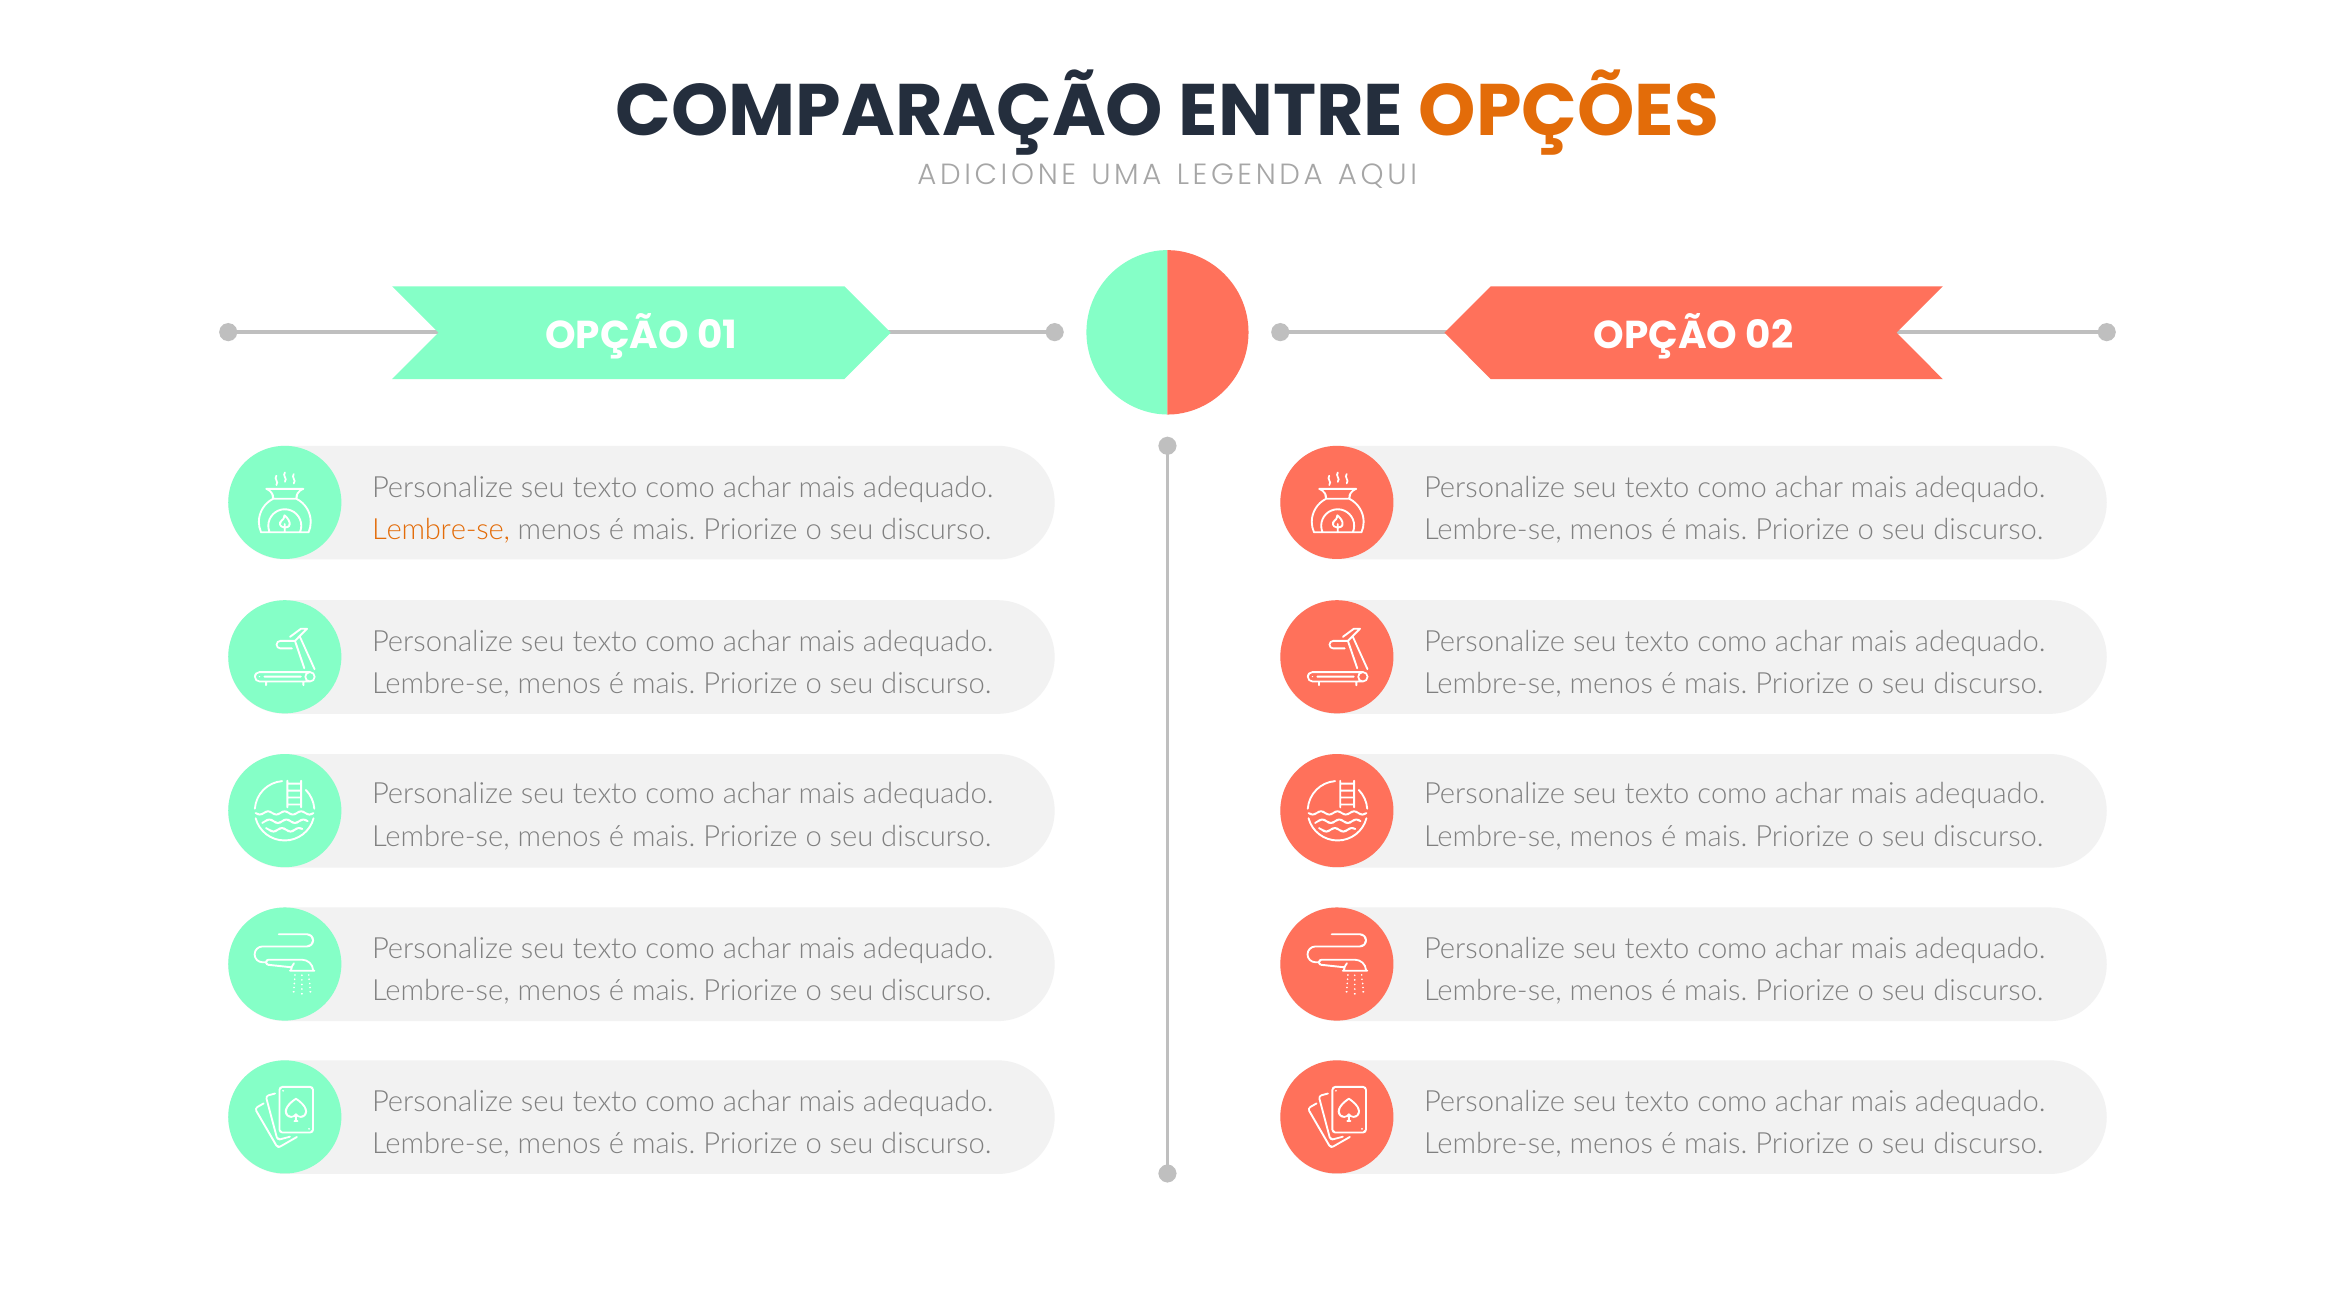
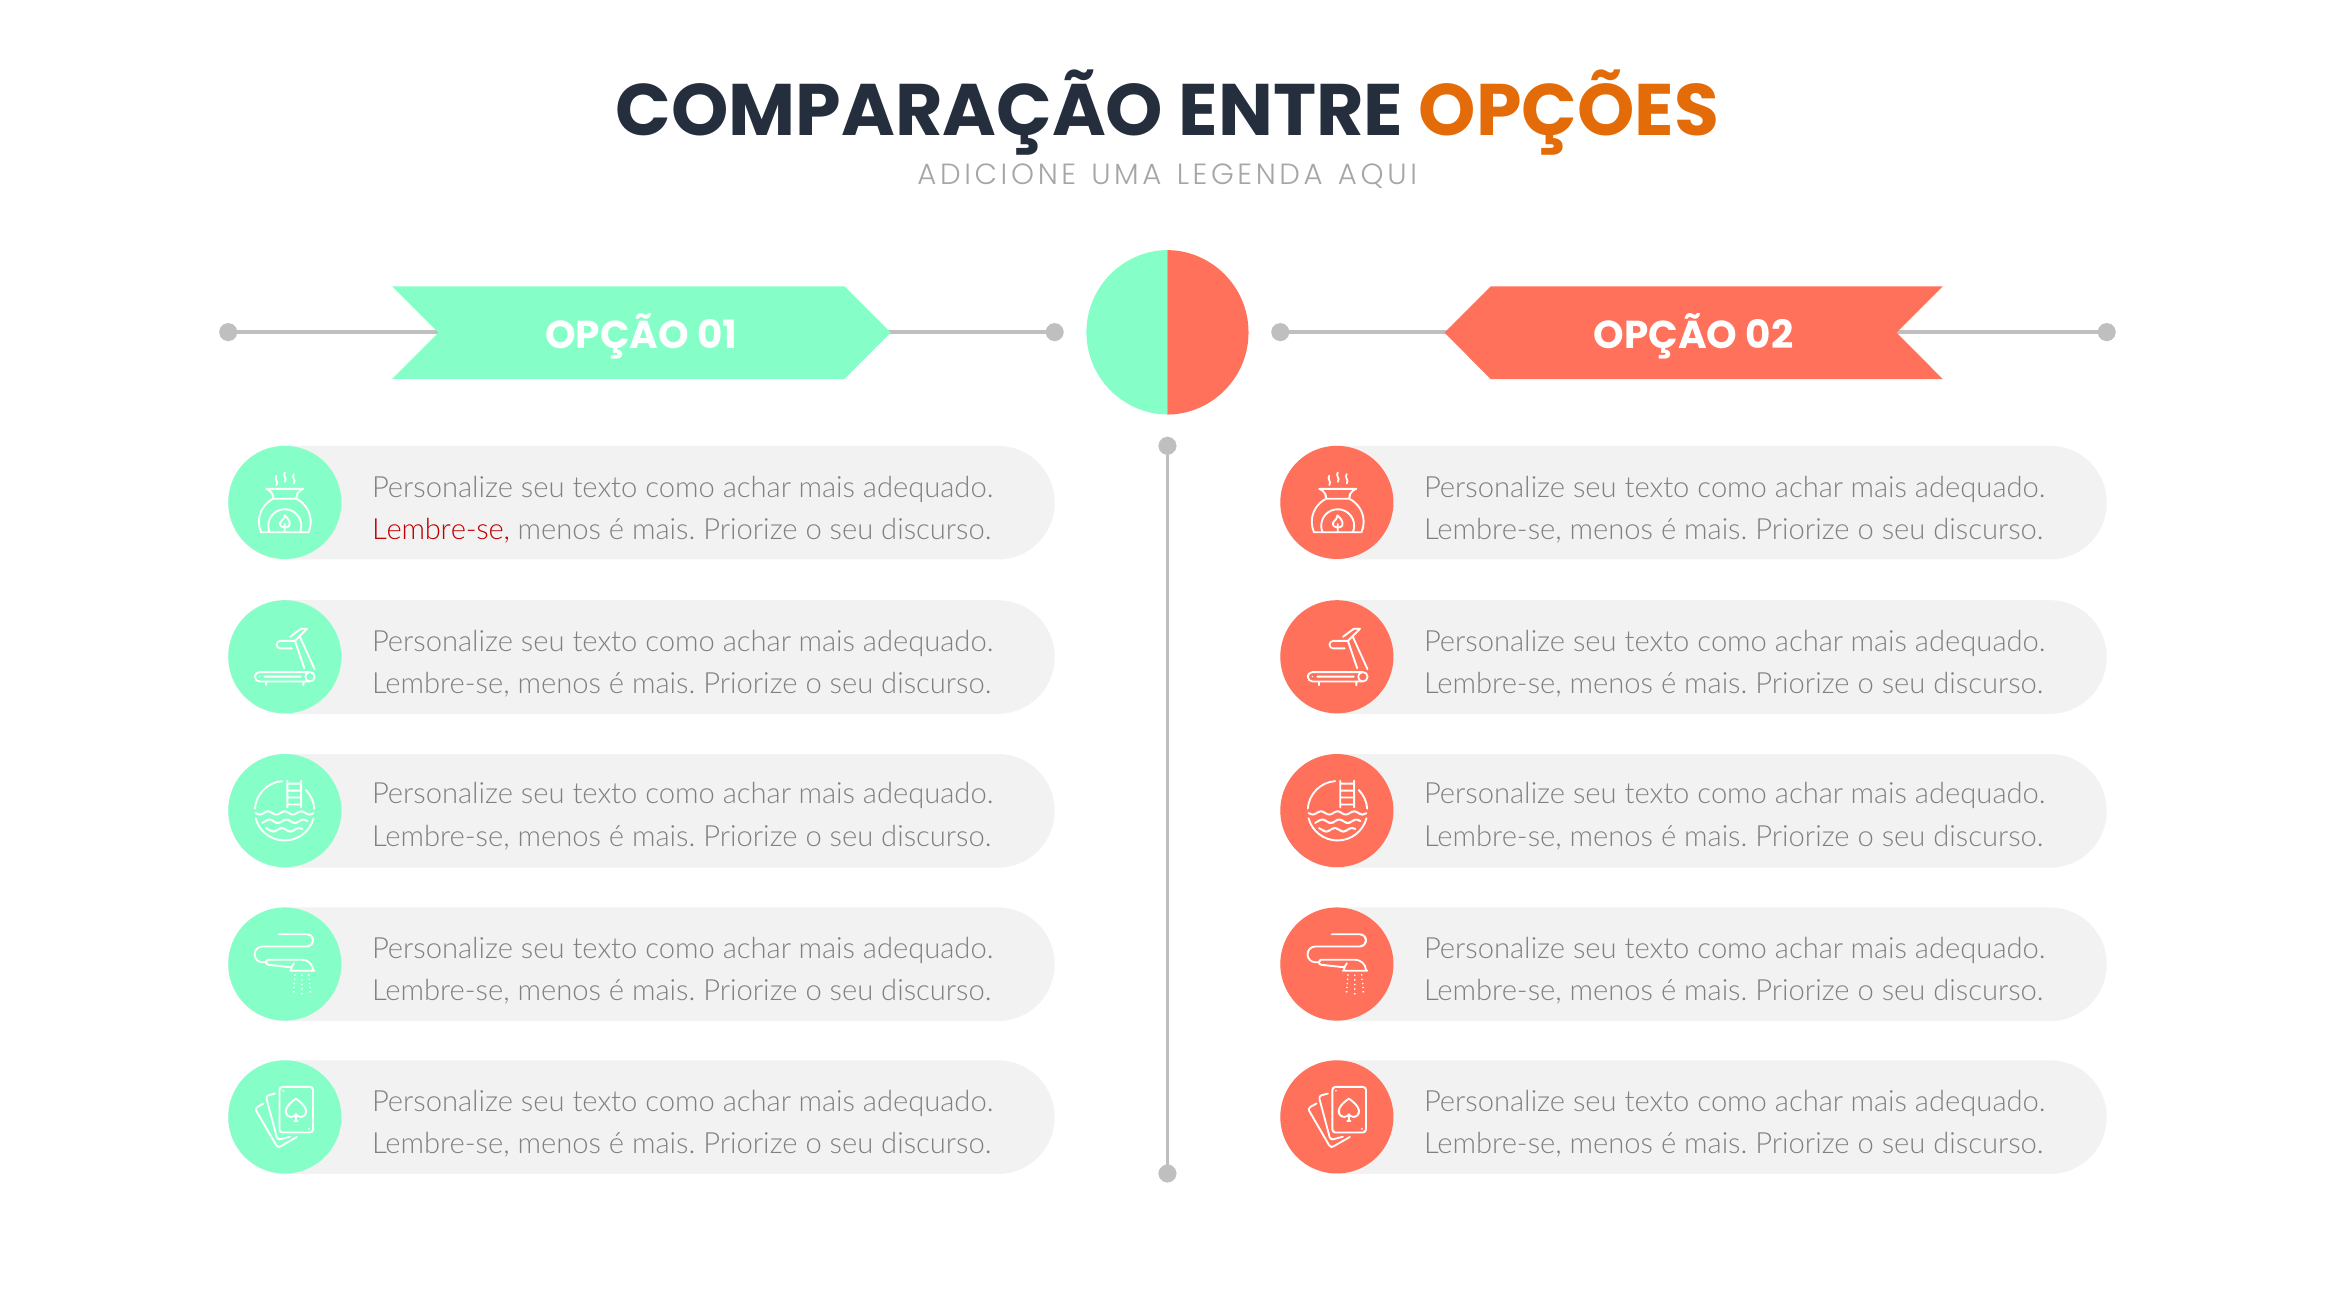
Lembre-se at (441, 530) colour: orange -> red
